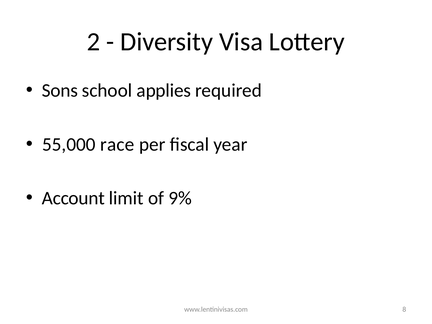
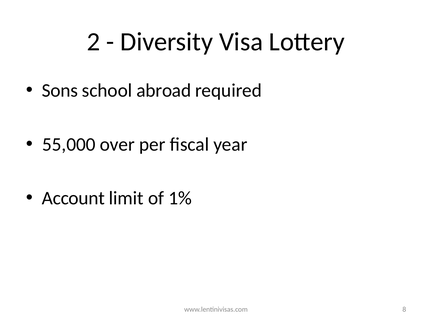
applies: applies -> abroad
race: race -> over
9%: 9% -> 1%
